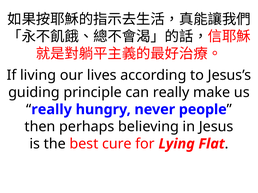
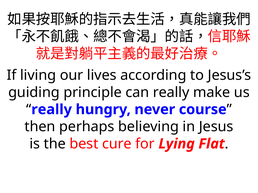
people: people -> course
